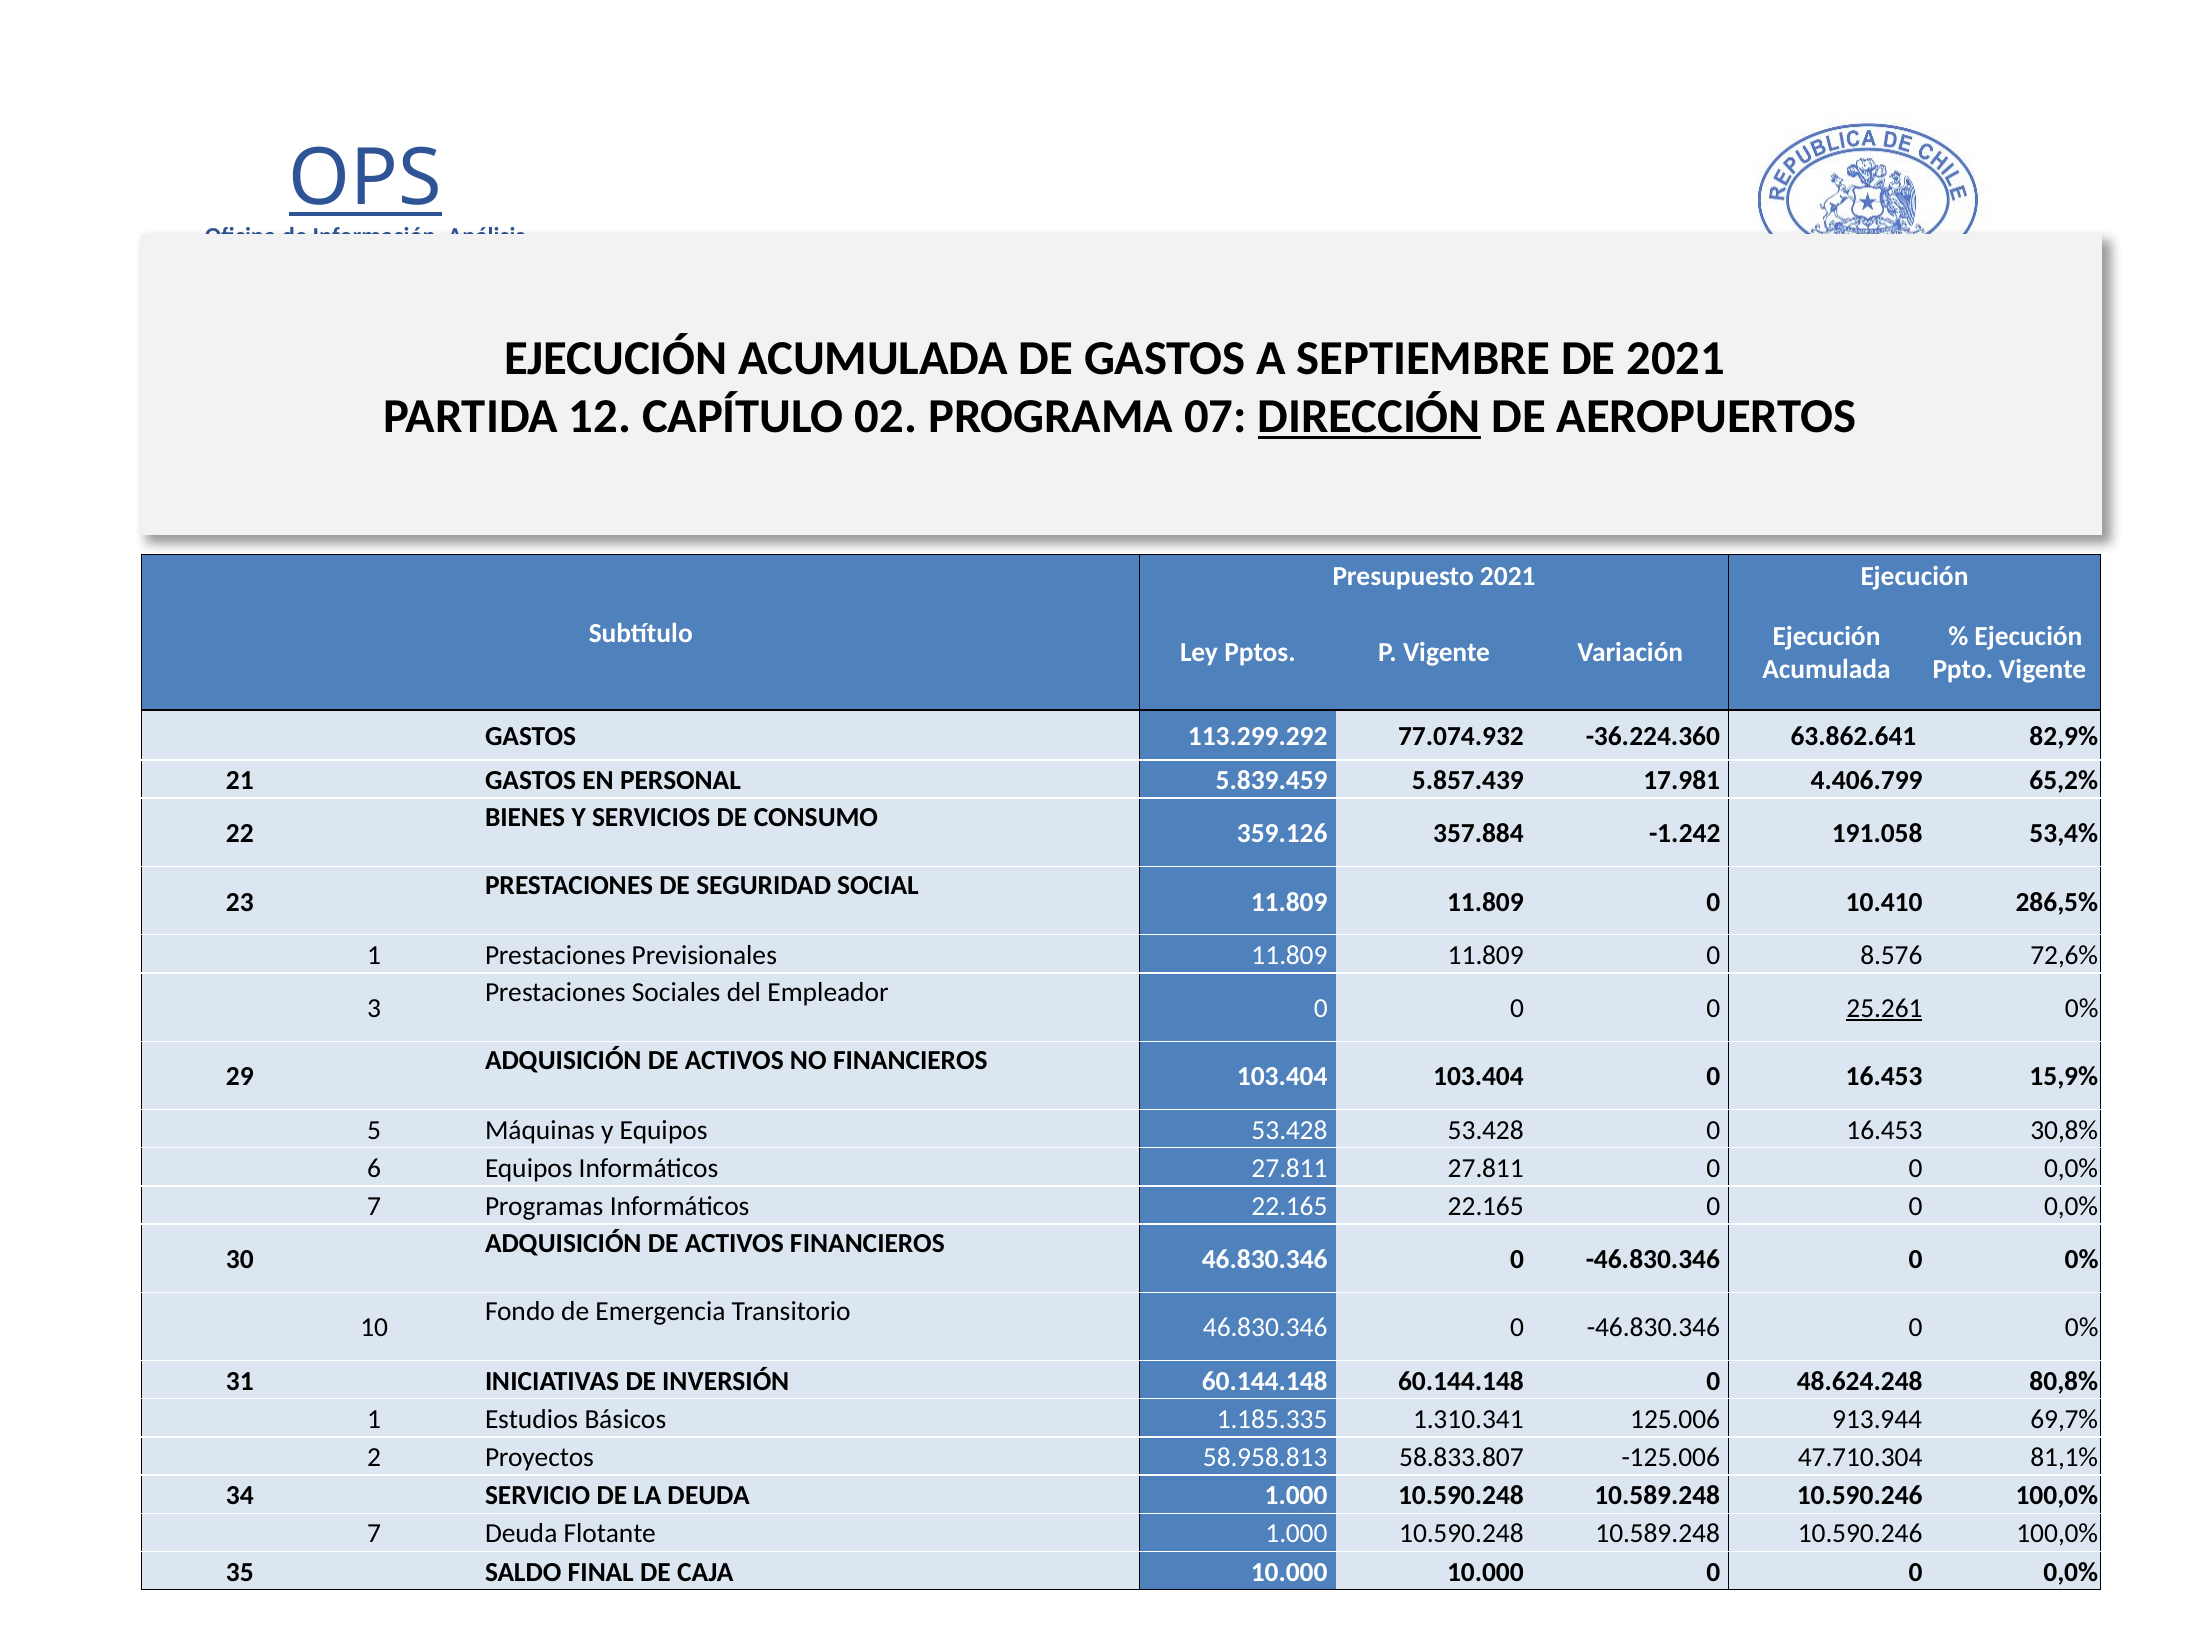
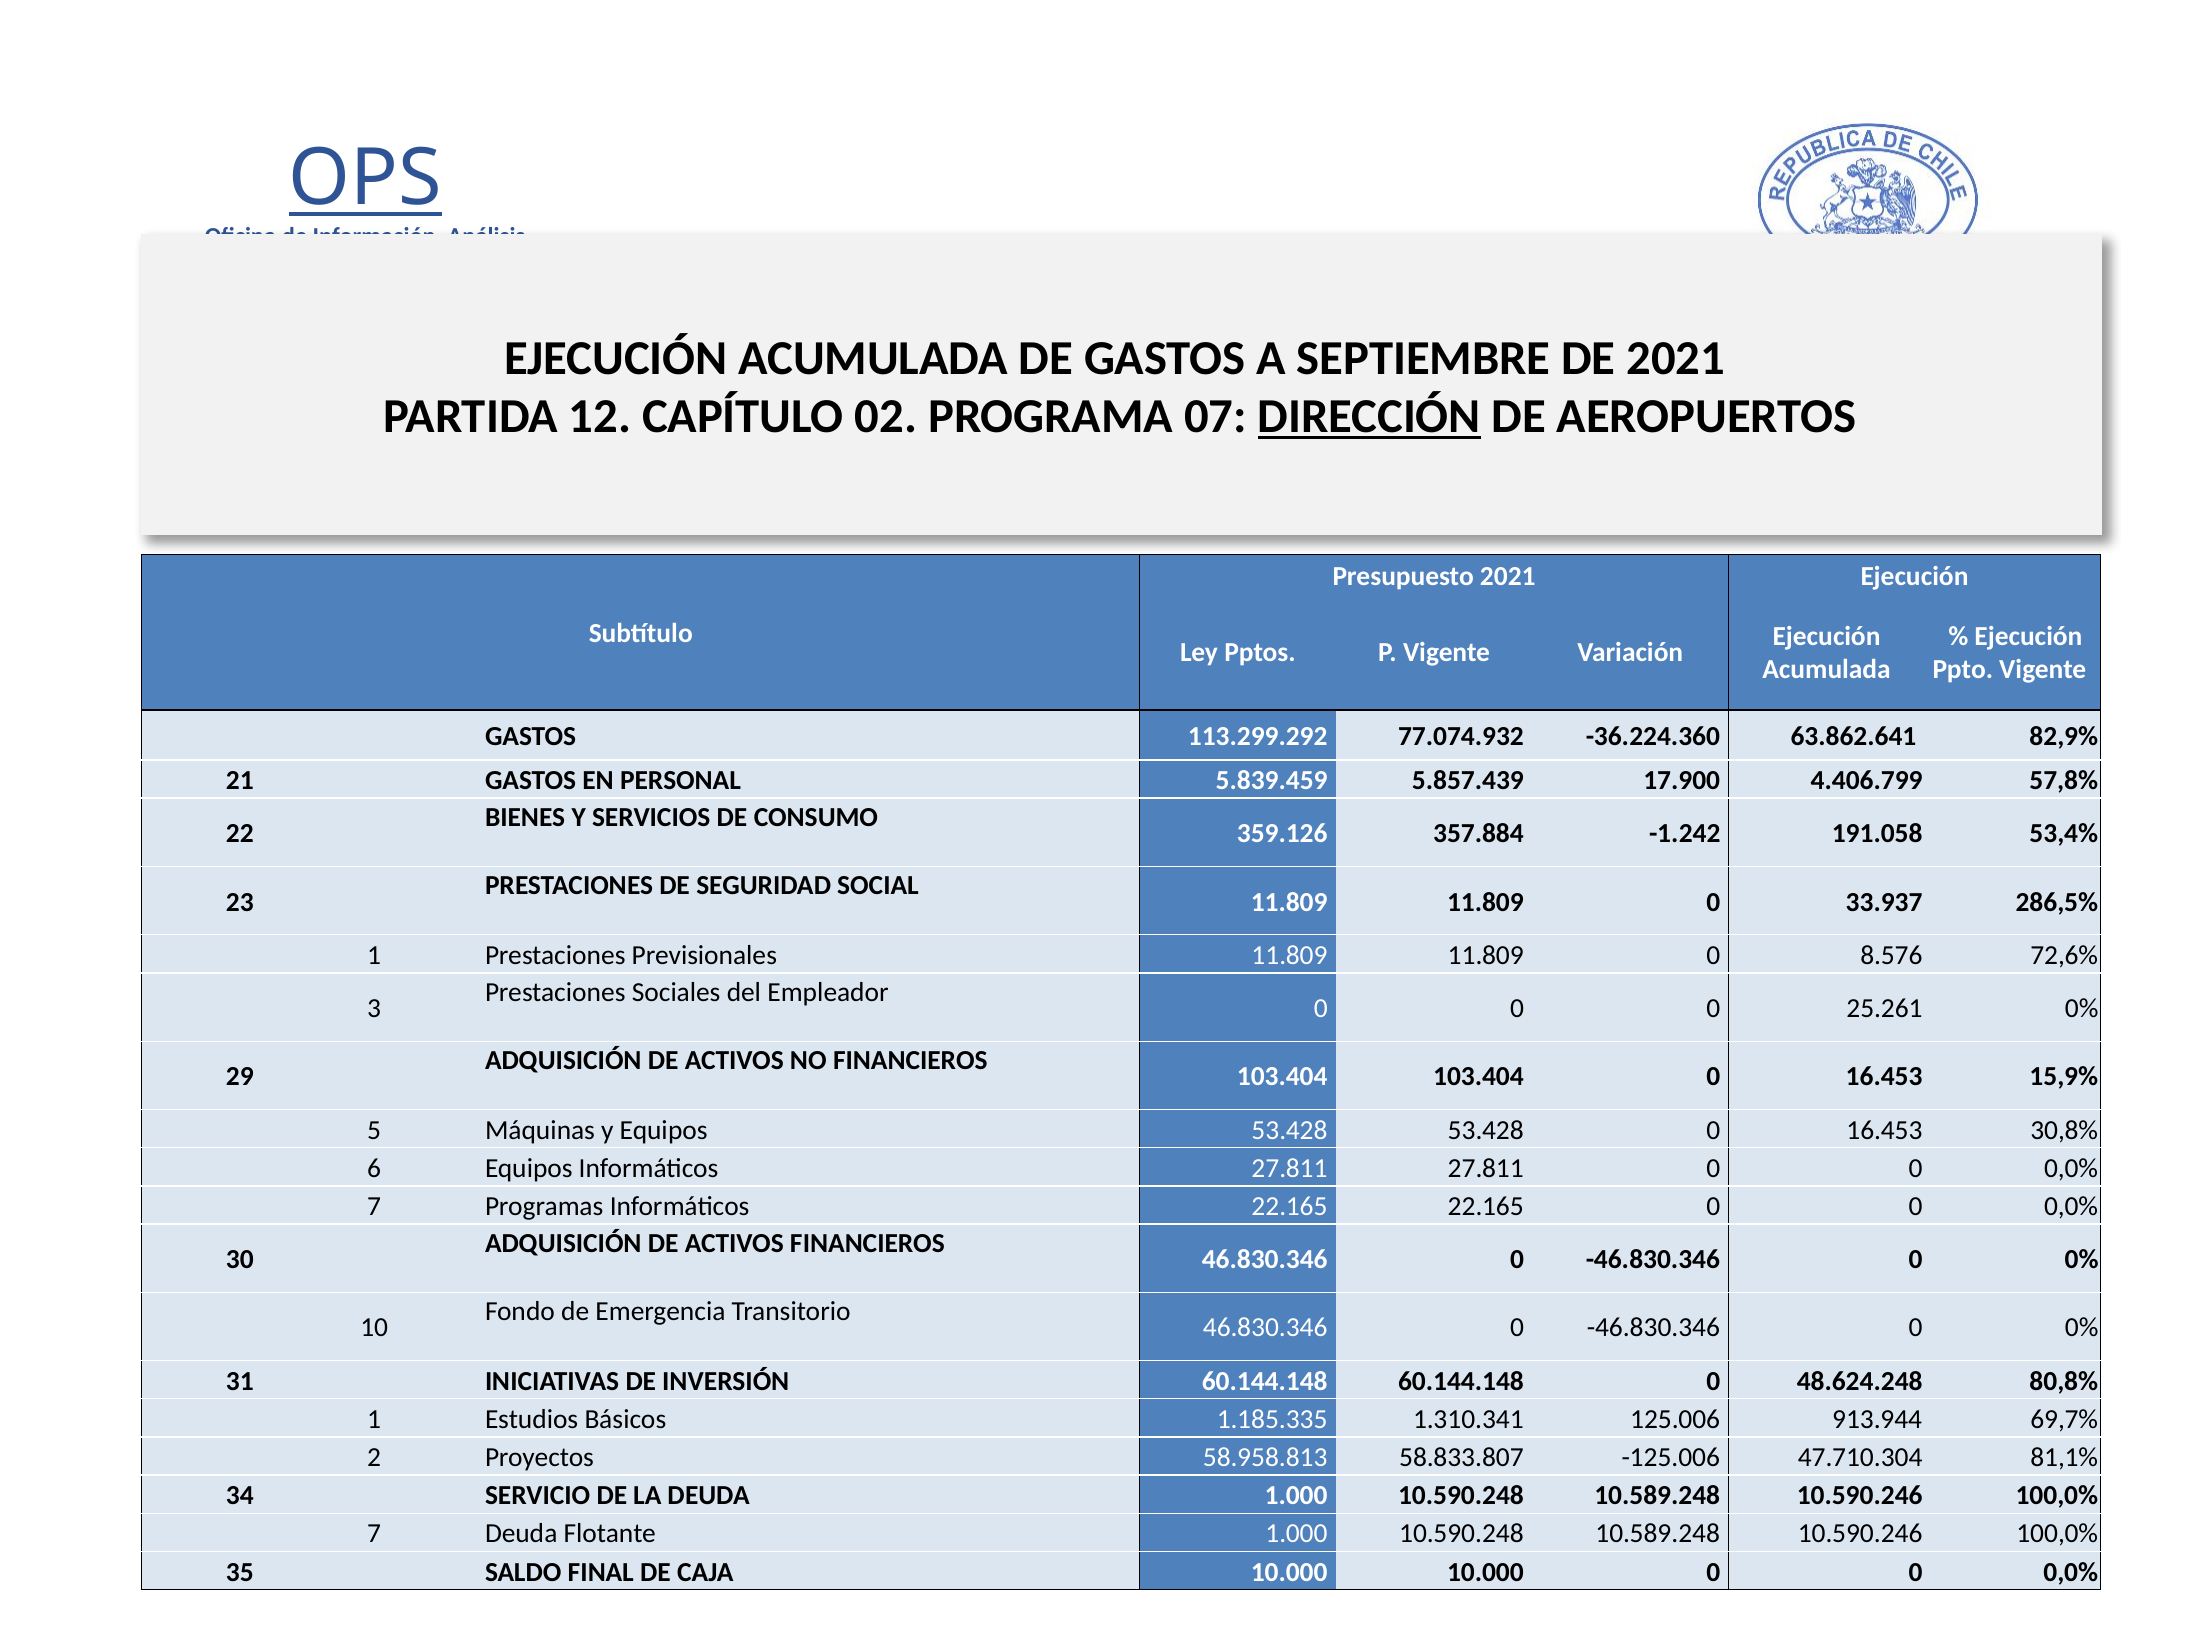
17.981: 17.981 -> 17.900
65,2%: 65,2% -> 57,8%
10.410: 10.410 -> 33.937
25.261 underline: present -> none
